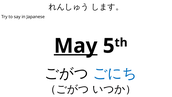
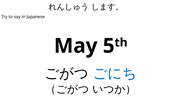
May underline: present -> none
